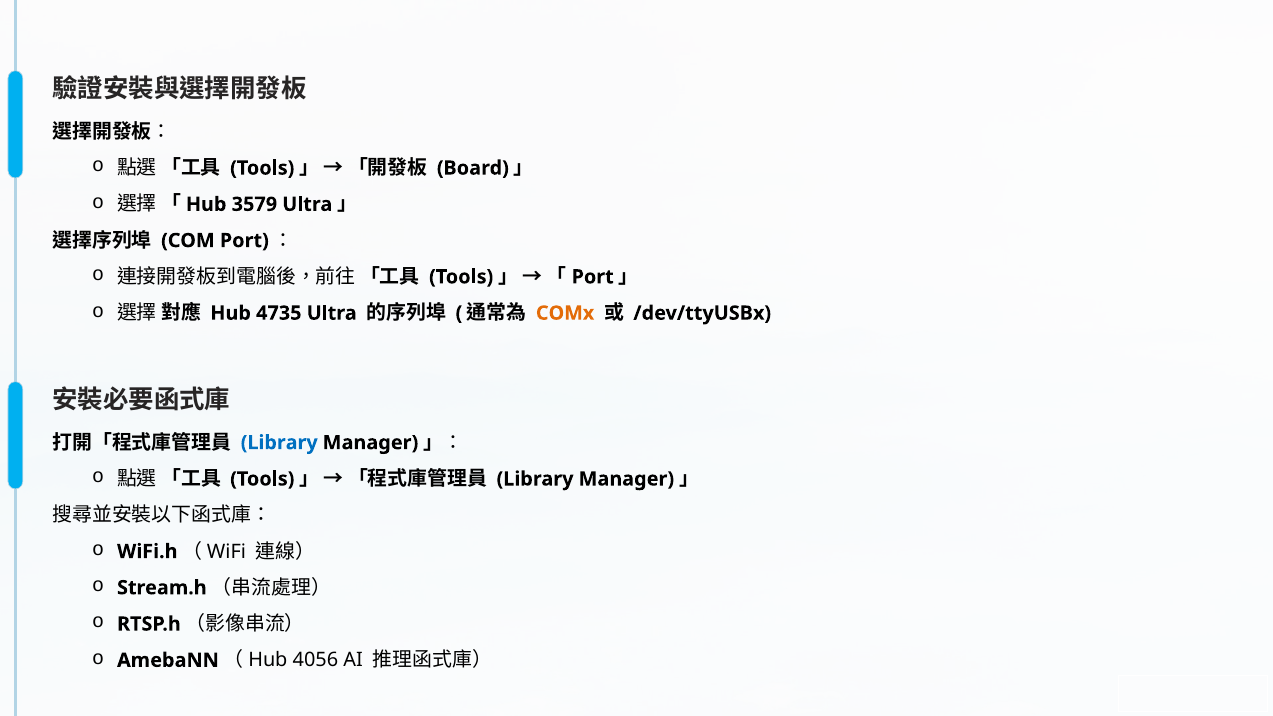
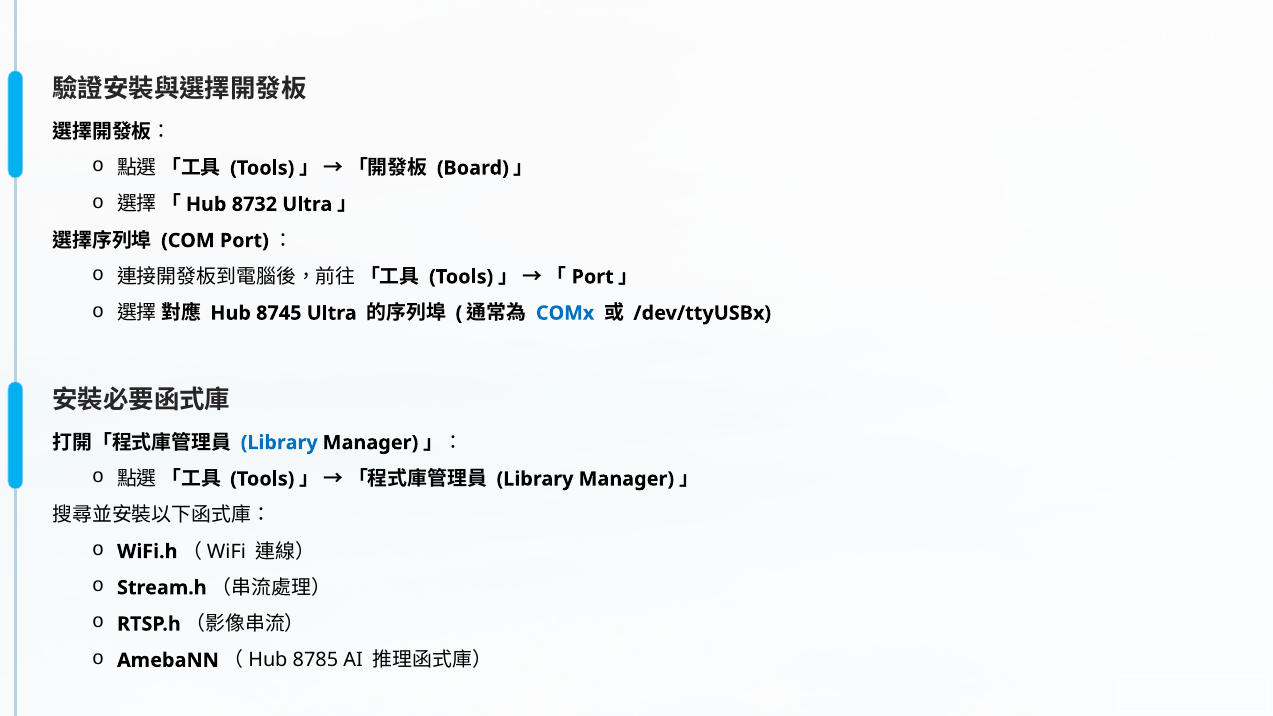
3579: 3579 -> 8732
4735: 4735 -> 8745
COMx colour: orange -> blue
4056: 4056 -> 8785
